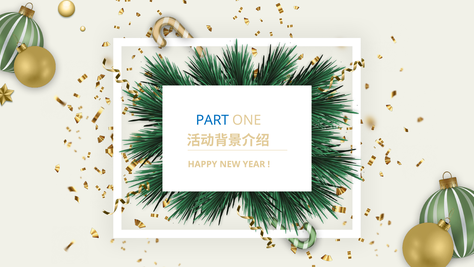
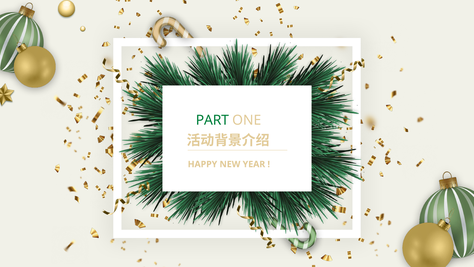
PART colour: blue -> green
